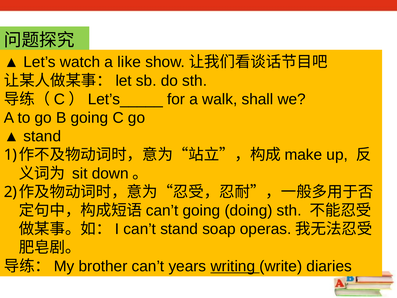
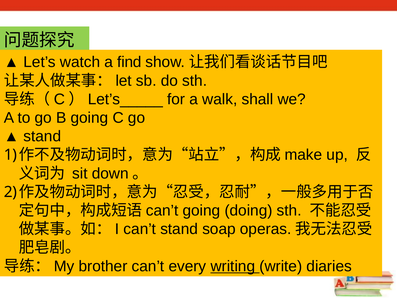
like: like -> find
years: years -> every
